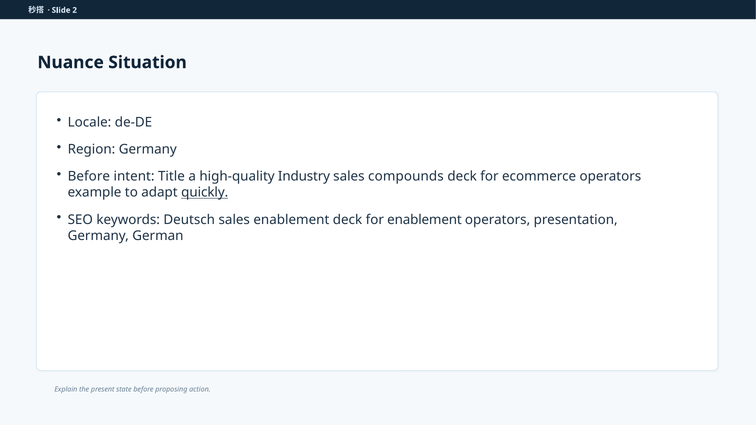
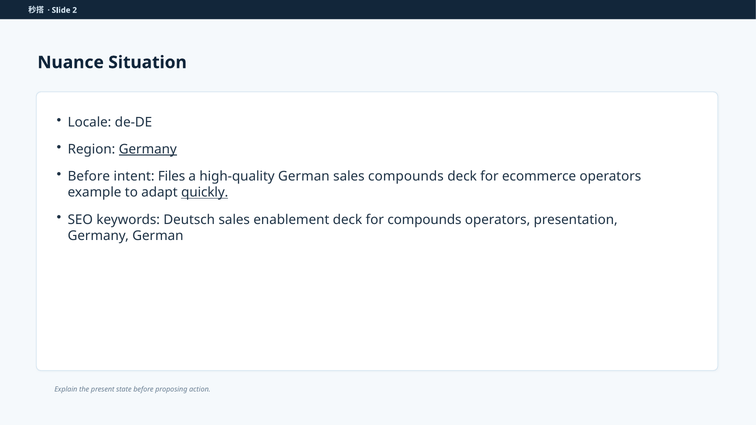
Germany at (148, 149) underline: none -> present
Title: Title -> Files
high-quality Industry: Industry -> German
for enablement: enablement -> compounds
